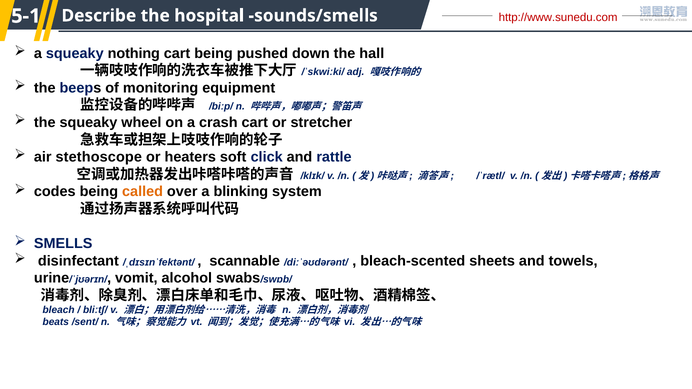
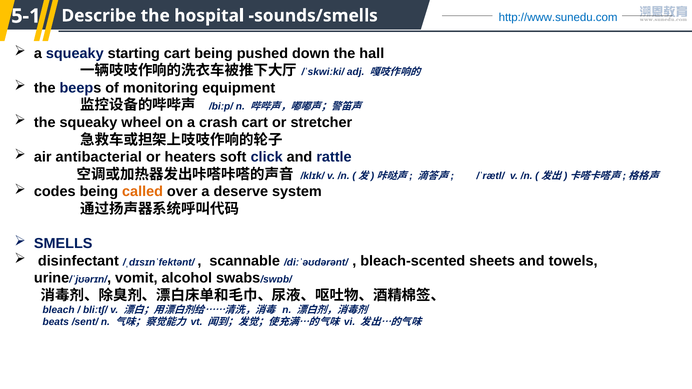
http://www.sunedu.com colour: red -> blue
nothing: nothing -> starting
stethoscope: stethoscope -> antibacterial
blinking: blinking -> deserve
